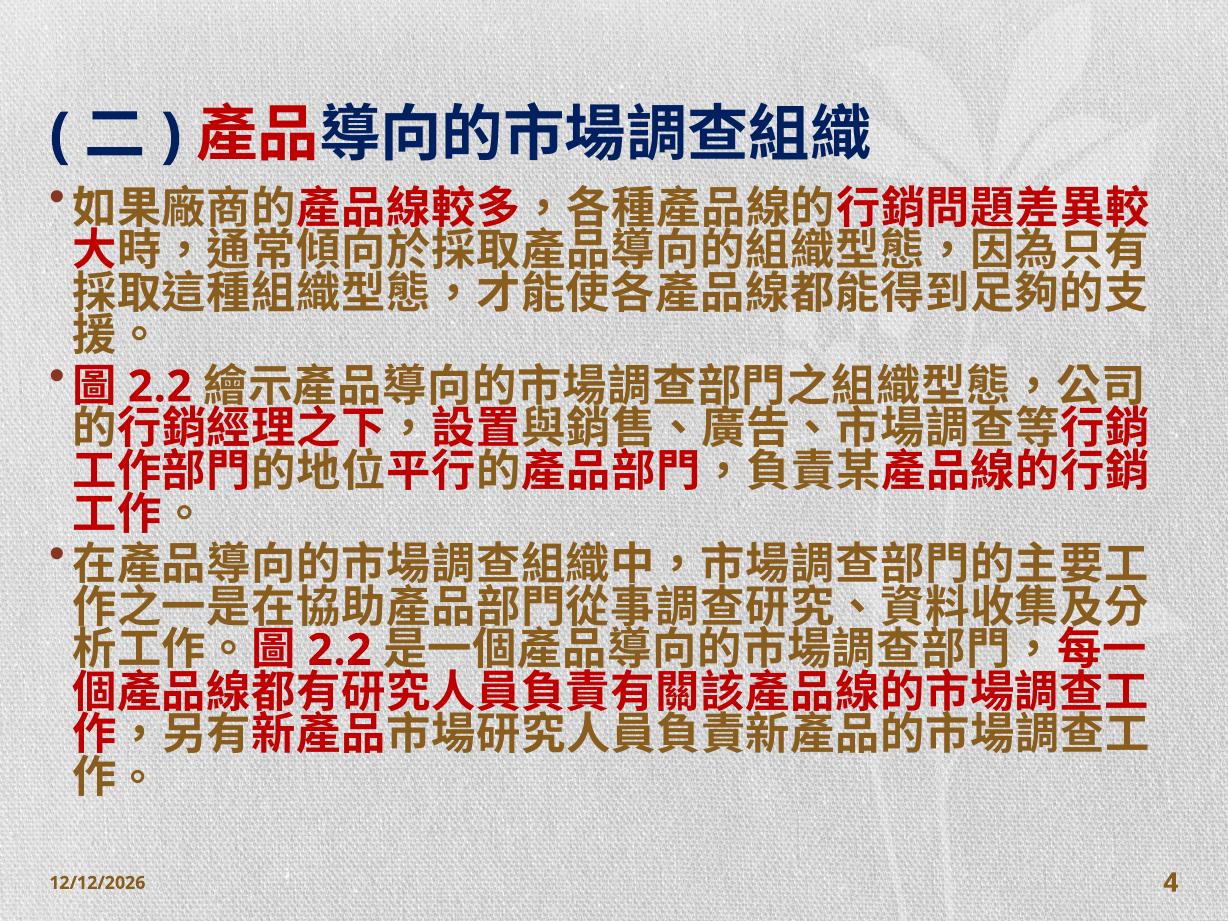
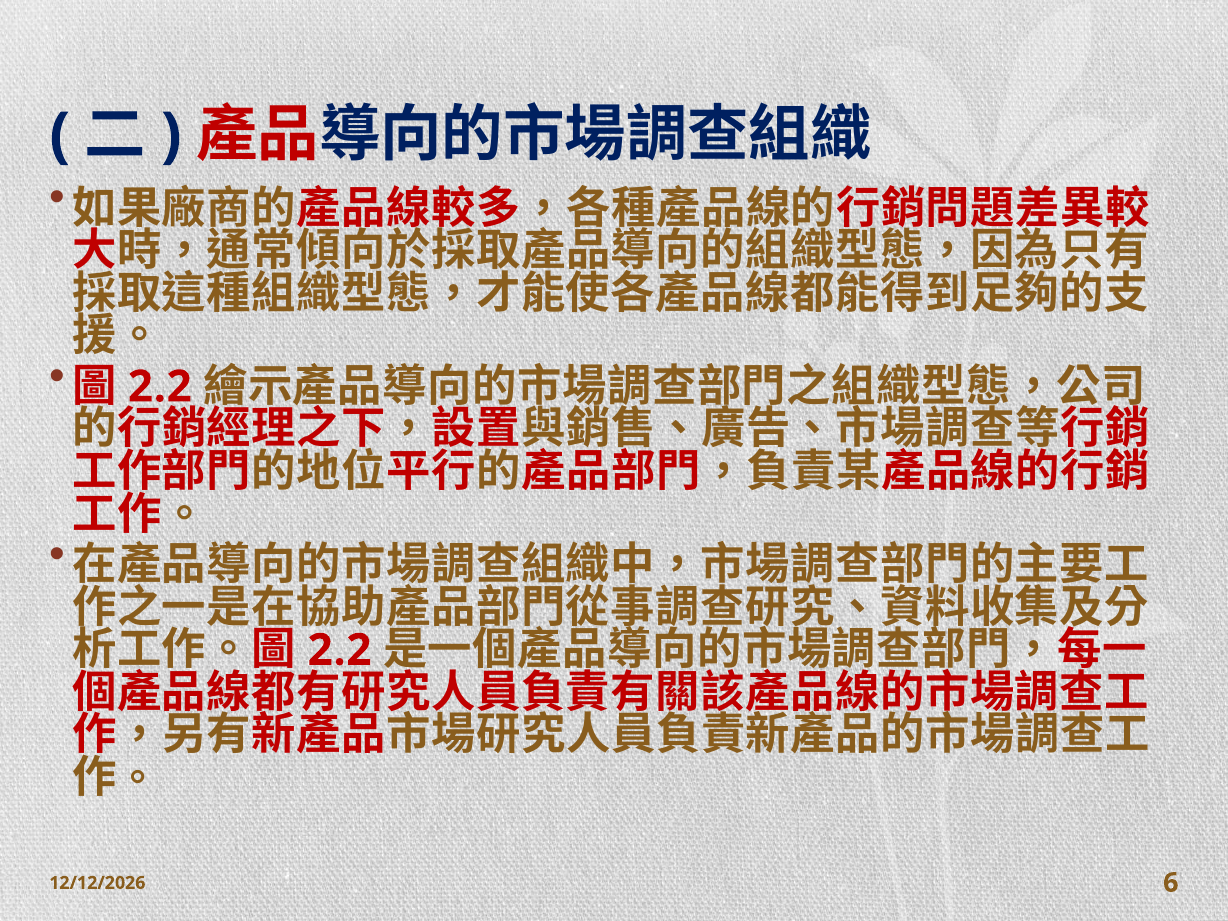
4: 4 -> 6
